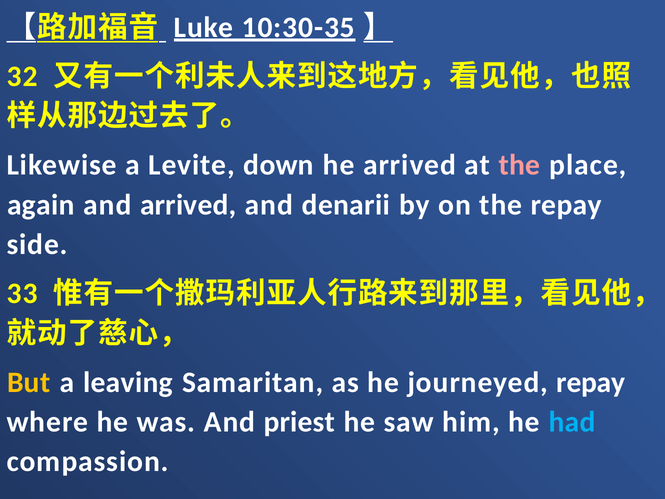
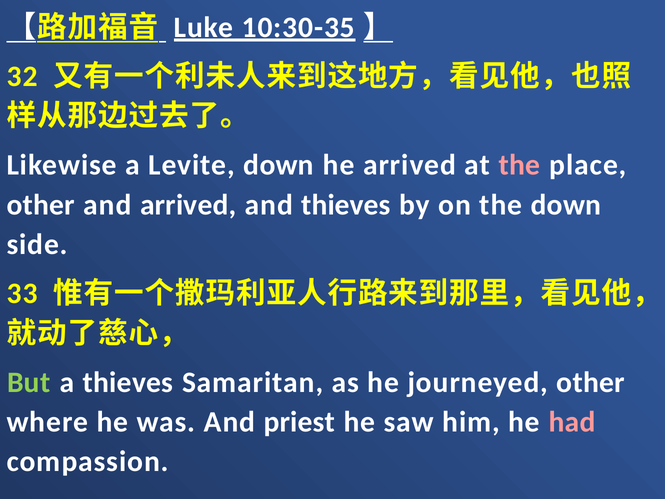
again at (41, 205): again -> other
and denarii: denarii -> thieves
the repay: repay -> down
But colour: yellow -> light green
a leaving: leaving -> thieves
journeyed repay: repay -> other
had colour: light blue -> pink
